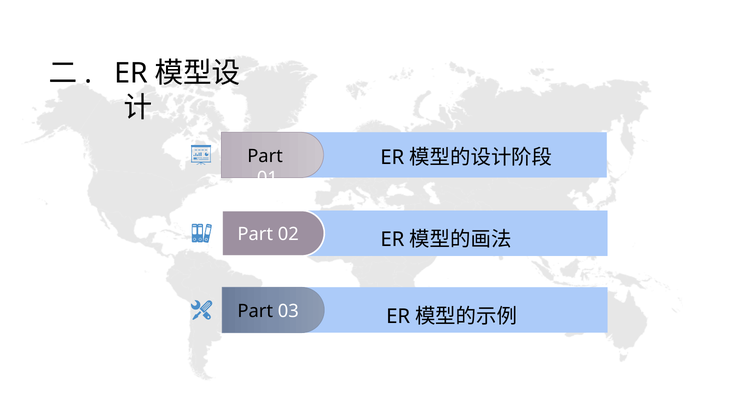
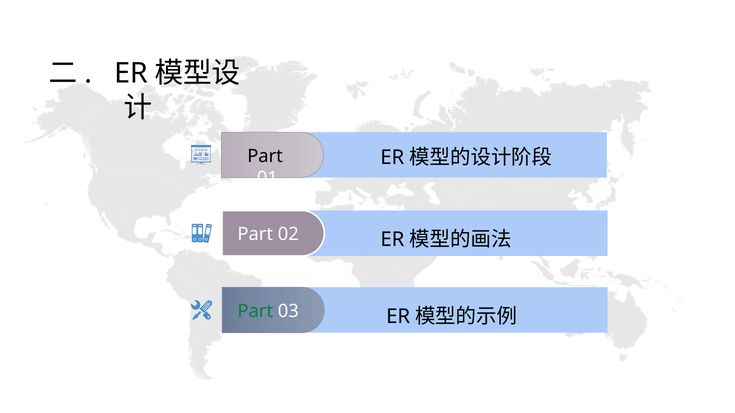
Part at (255, 311) colour: black -> green
